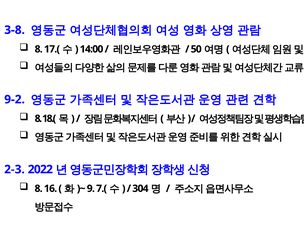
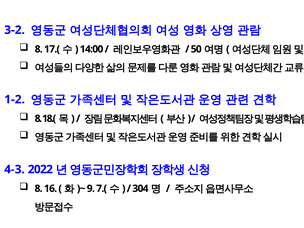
3-8: 3-8 -> 3-2
9-2: 9-2 -> 1-2
2-3: 2-3 -> 4-3
